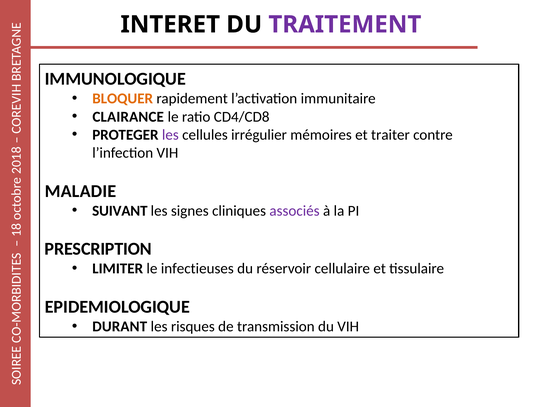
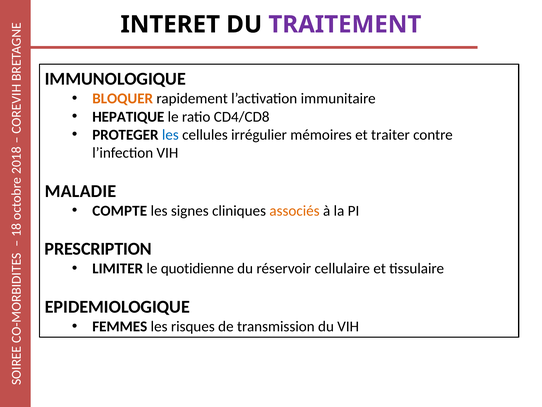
CLAIRANCE: CLAIRANCE -> HEPATIQUE
les at (170, 135) colour: purple -> blue
SUIVANT: SUIVANT -> COMPTE
associés colour: purple -> orange
infectieuses: infectieuses -> quotidienne
DURANT: DURANT -> FEMMES
